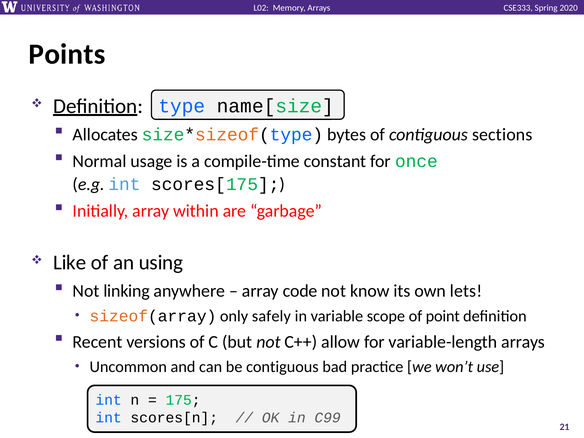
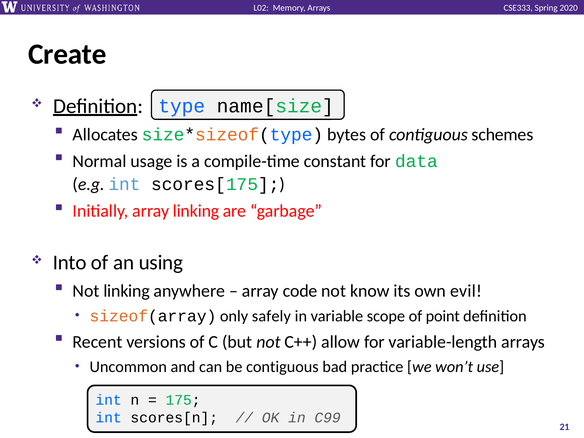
Points: Points -> Create
sections: sections -> schemes
once: once -> data
array within: within -> linking
Like: Like -> Into
lets: lets -> evil
